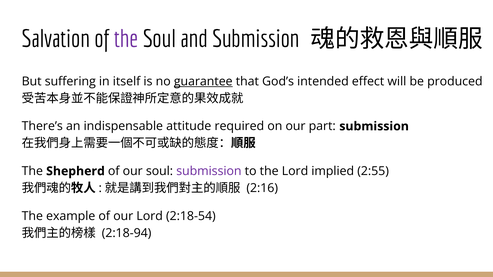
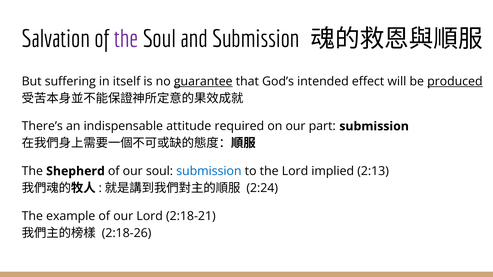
produced underline: none -> present
submission at (209, 171) colour: purple -> blue
2:55: 2:55 -> 2:13
2:16: 2:16 -> 2:24
2:18-54: 2:18-54 -> 2:18-21
2:18-94: 2:18-94 -> 2:18-26
